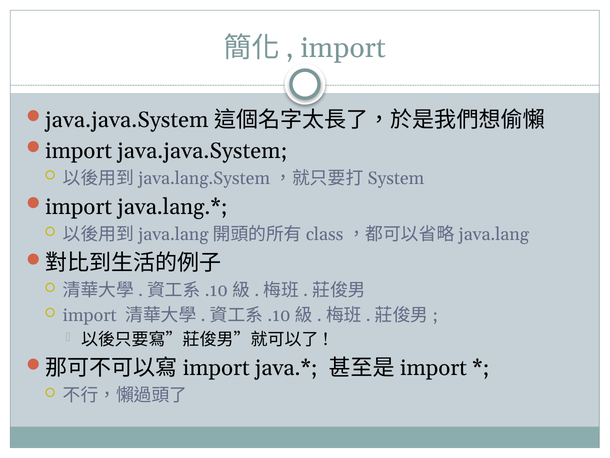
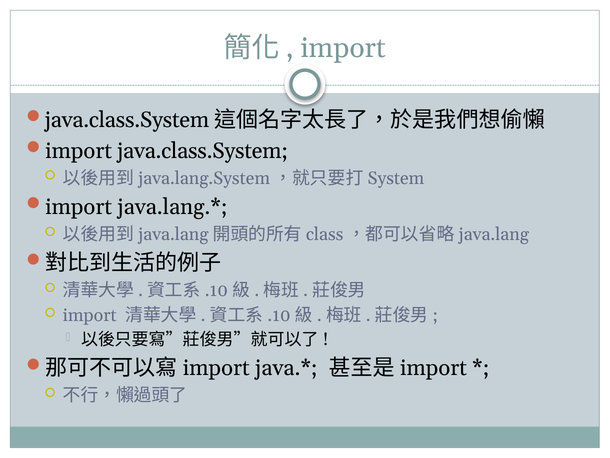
java.java.System at (127, 120): java.java.System -> java.class.System
import java.java.System: java.java.System -> java.class.System
